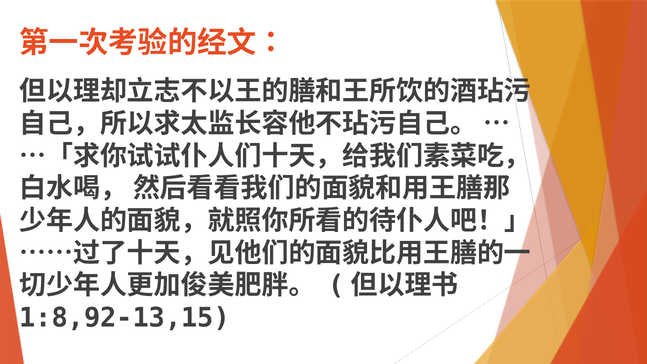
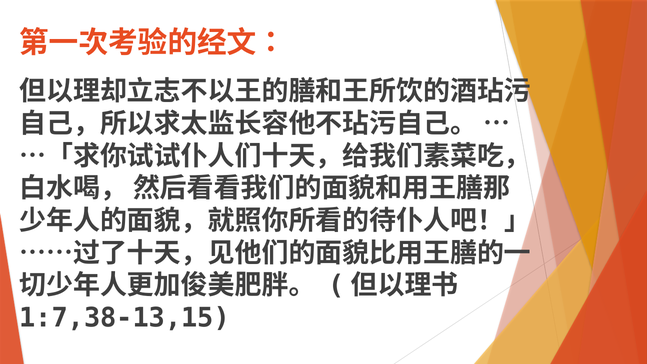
1:8,92-13,15: 1:8,92-13,15 -> 1:7,38-13,15
